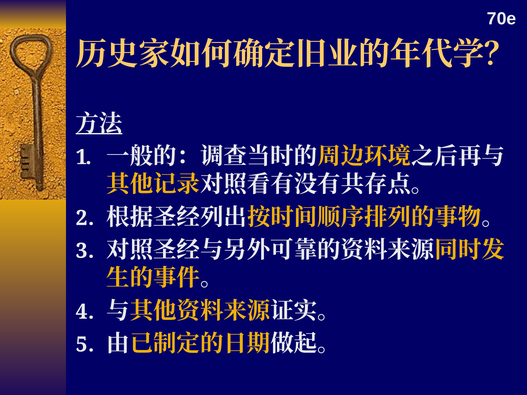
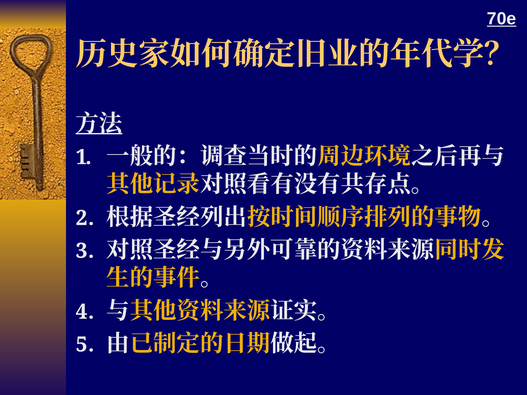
70e underline: none -> present
